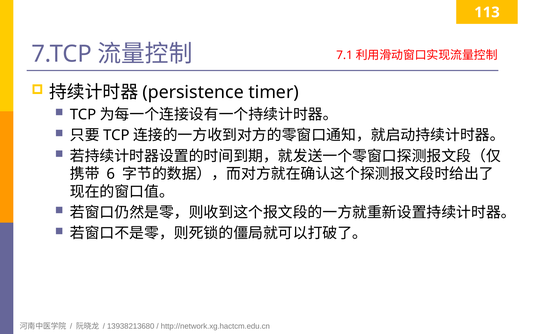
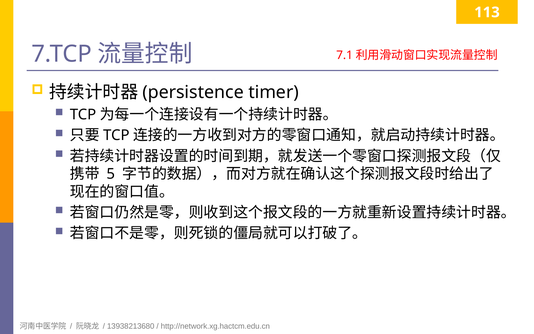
6: 6 -> 5
